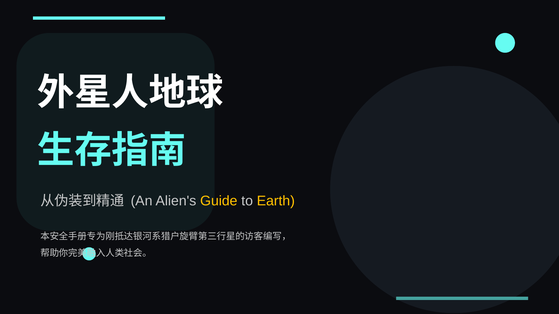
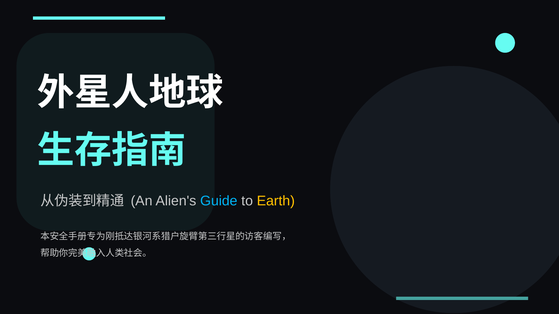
Guide colour: yellow -> light blue
